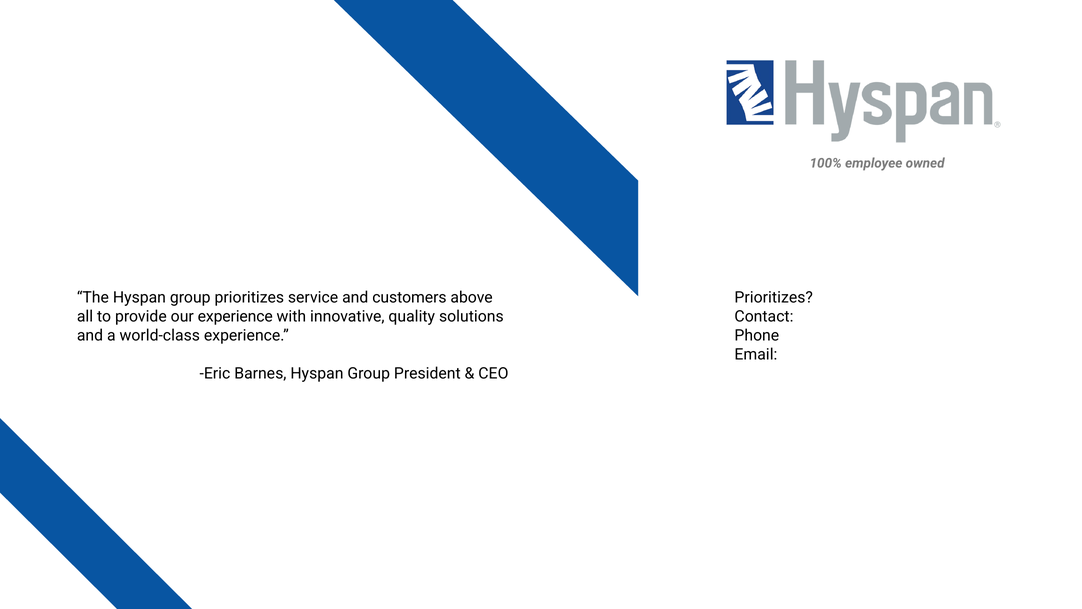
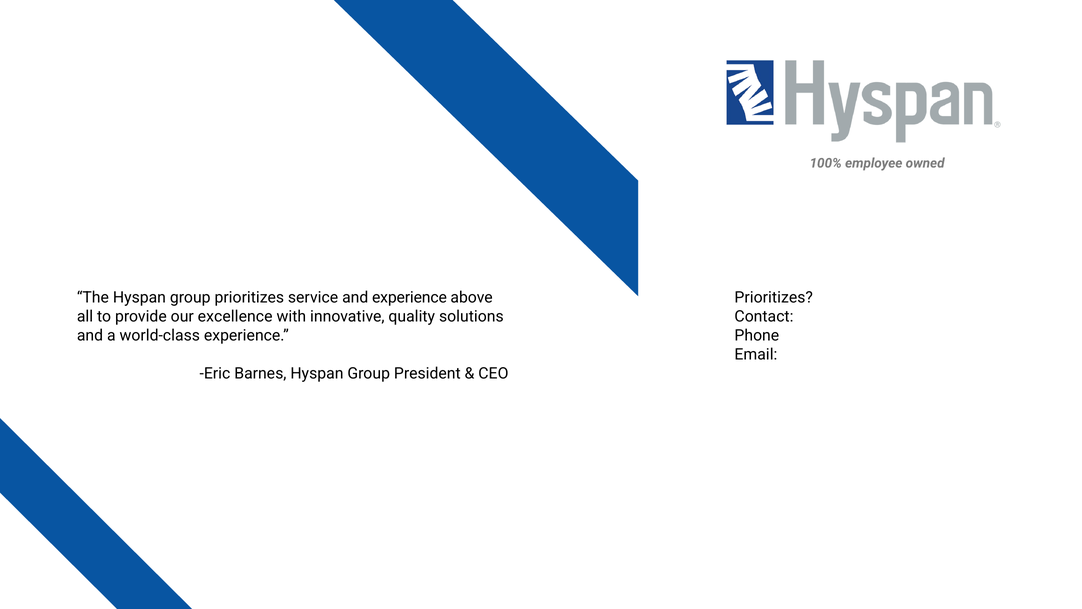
and customers: customers -> experience
our experience: experience -> excellence
